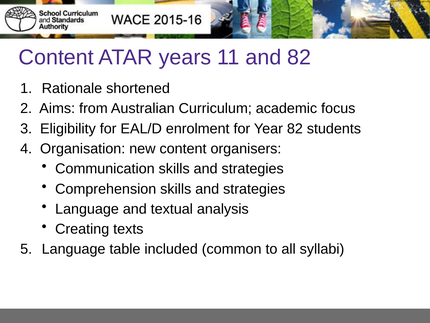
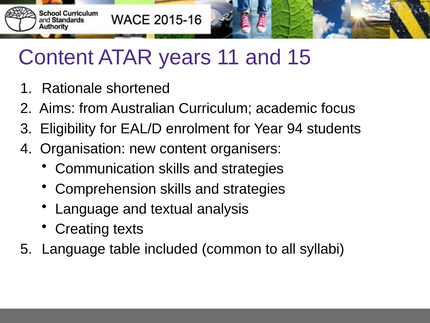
and 82: 82 -> 15
Year 82: 82 -> 94
